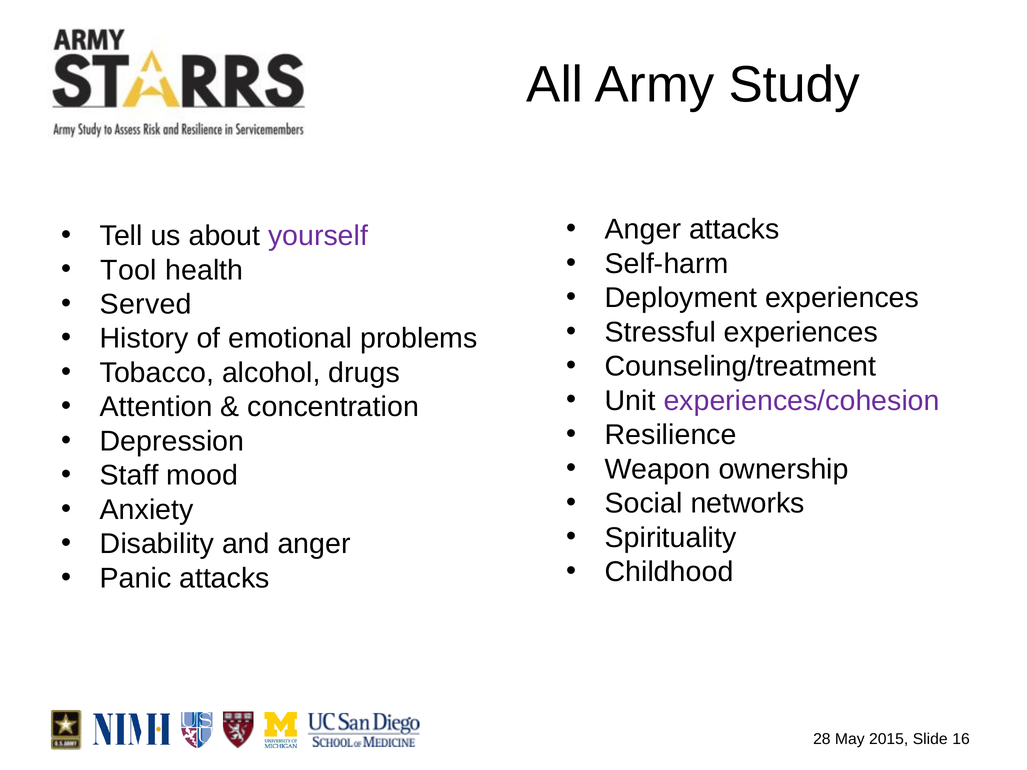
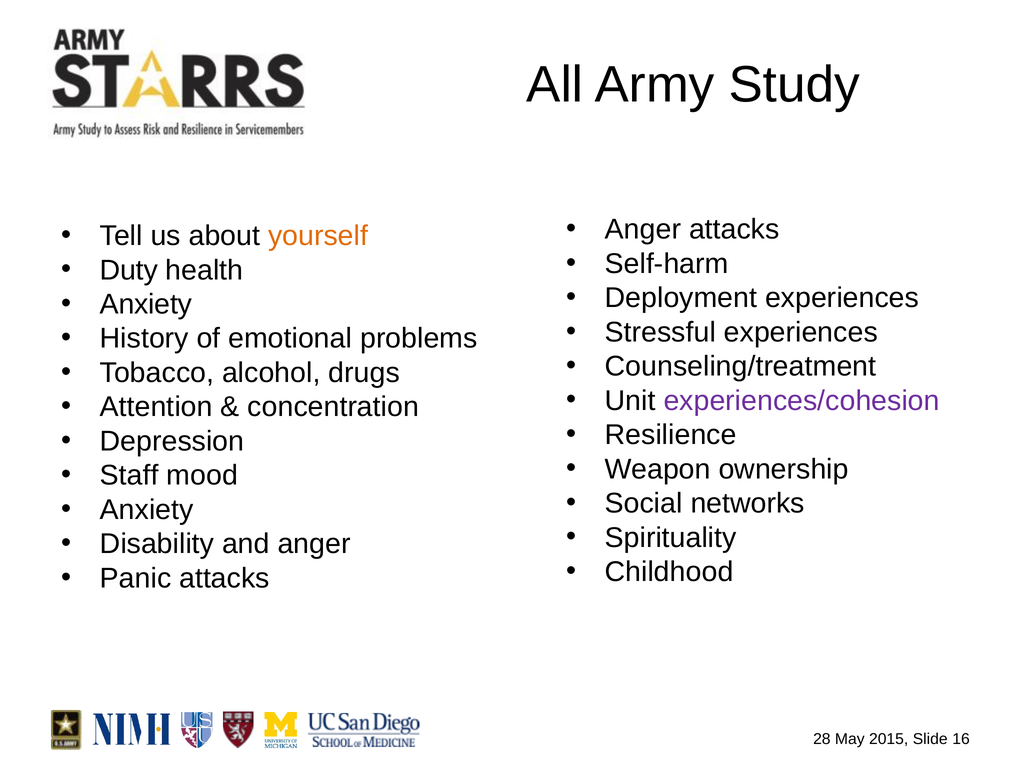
yourself colour: purple -> orange
Tool: Tool -> Duty
Served at (146, 304): Served -> Anxiety
